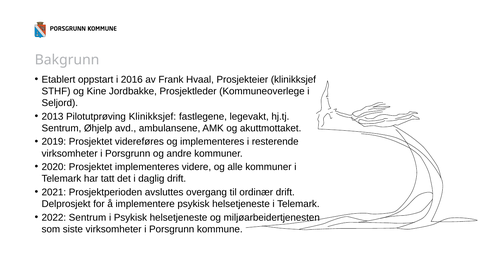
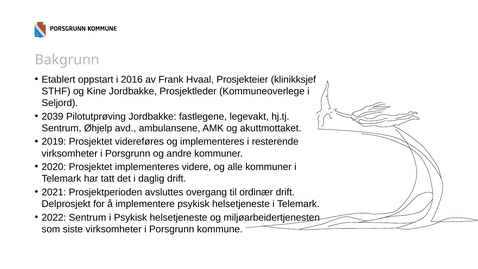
2013: 2013 -> 2039
Pilotutprøving Klinikksjef: Klinikksjef -> Jordbakke
